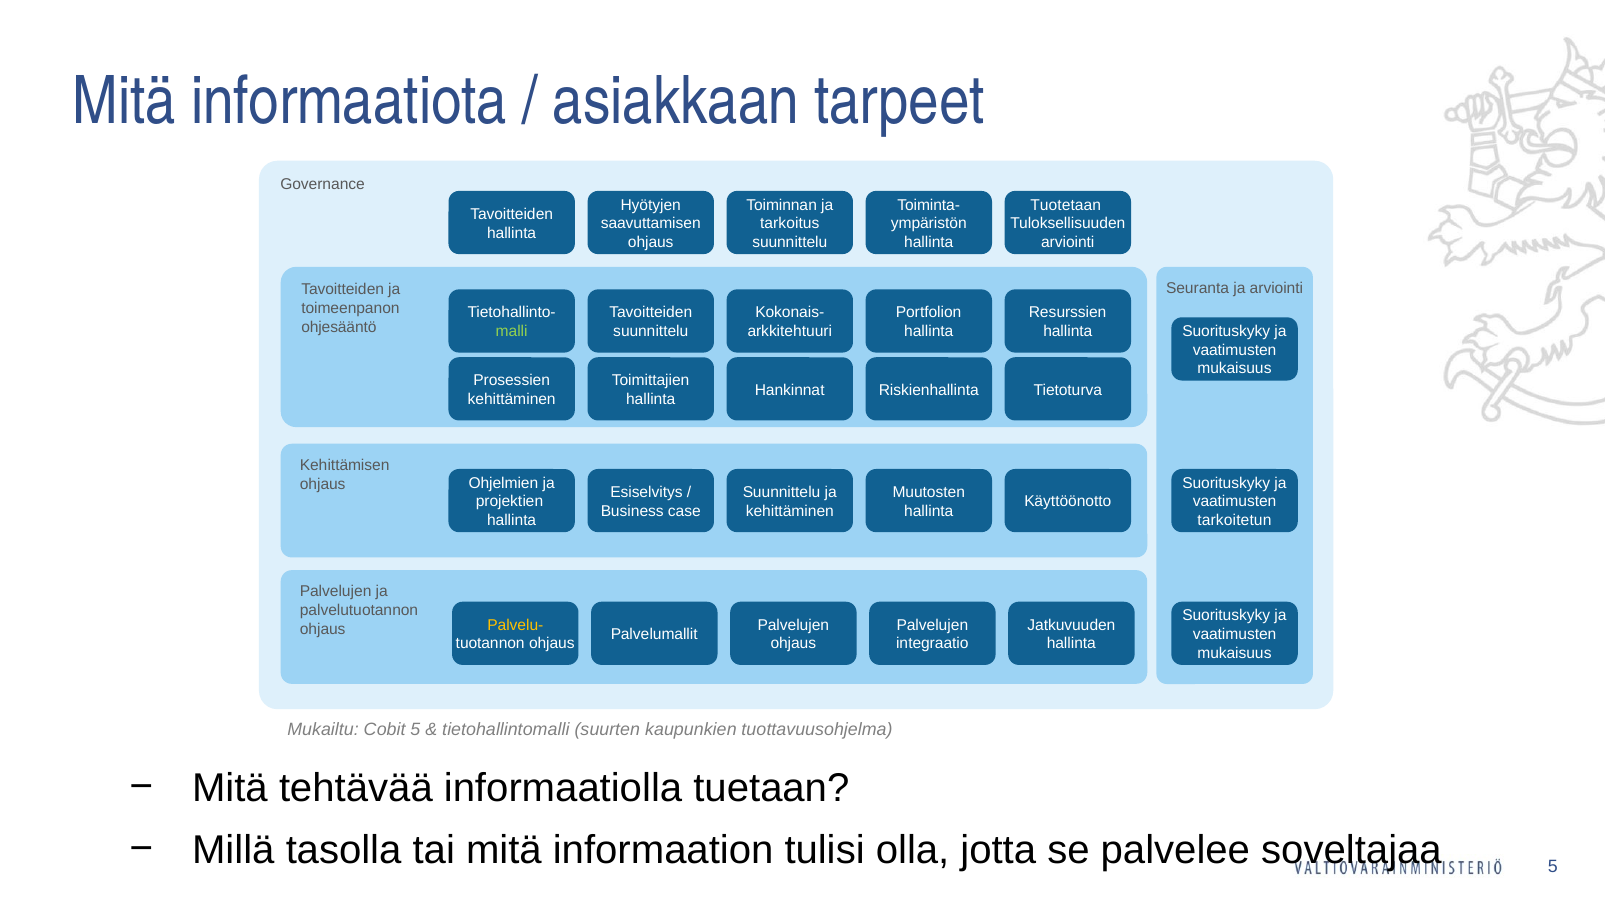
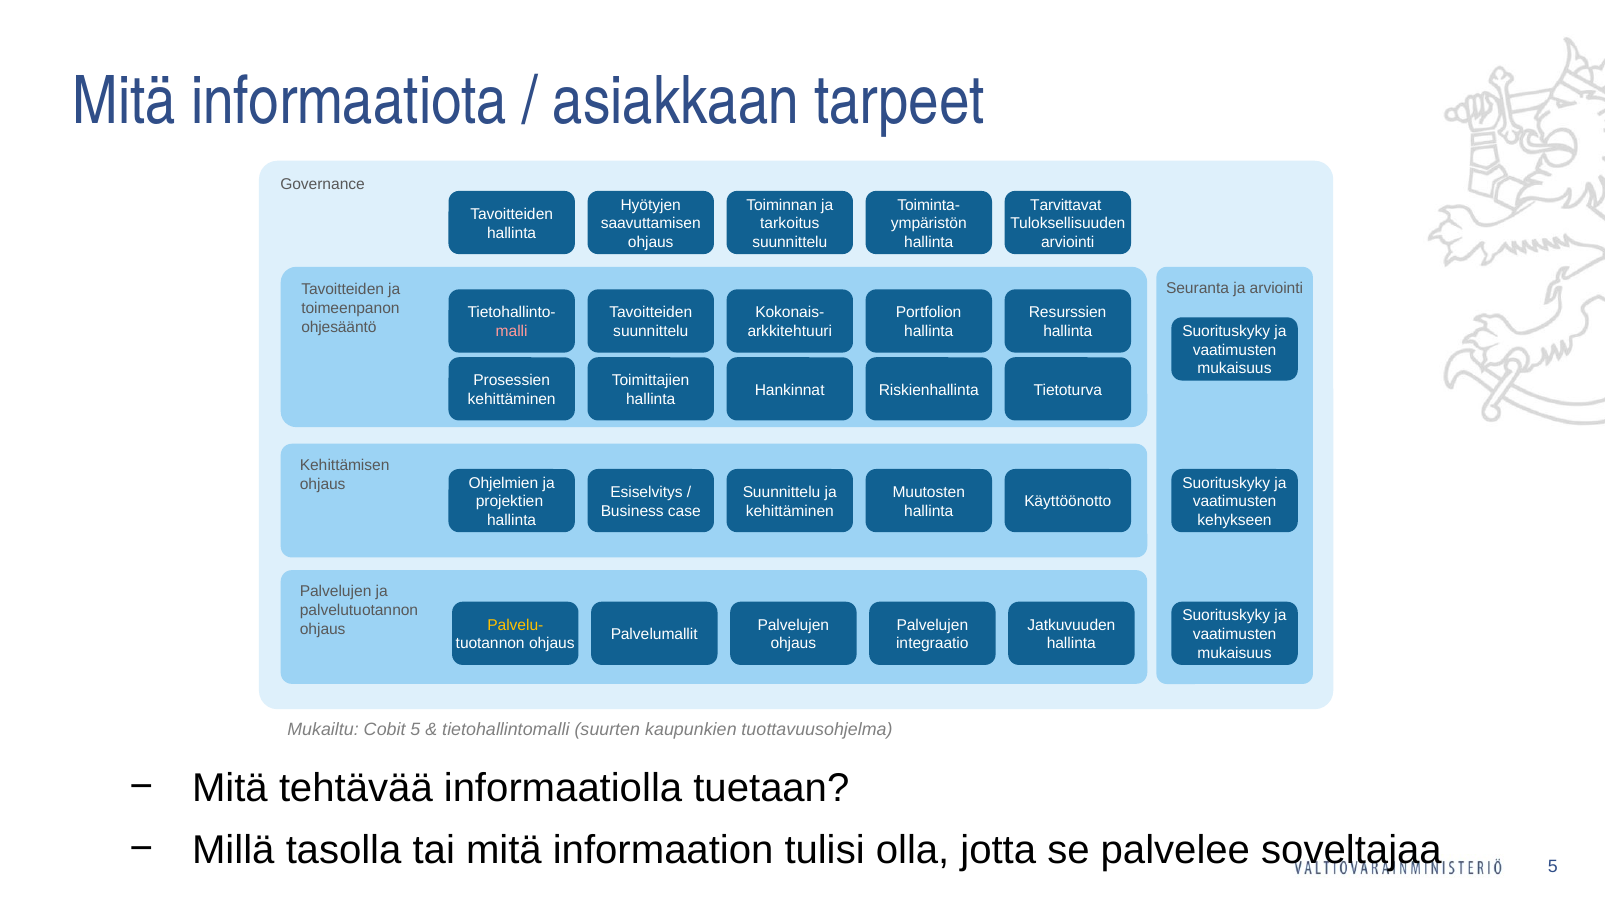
Tuotetaan: Tuotetaan -> Tarvittavat
malli colour: light green -> pink
tarkoitetun: tarkoitetun -> kehykseen
